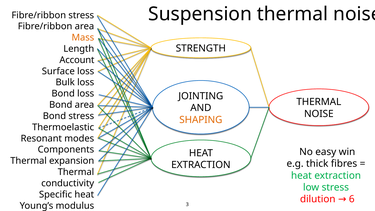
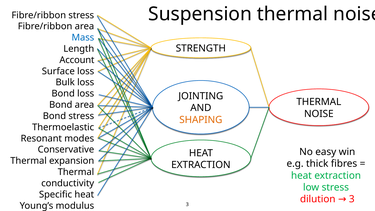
Mass colour: orange -> blue
Components: Components -> Conservative
dilution 6: 6 -> 3
